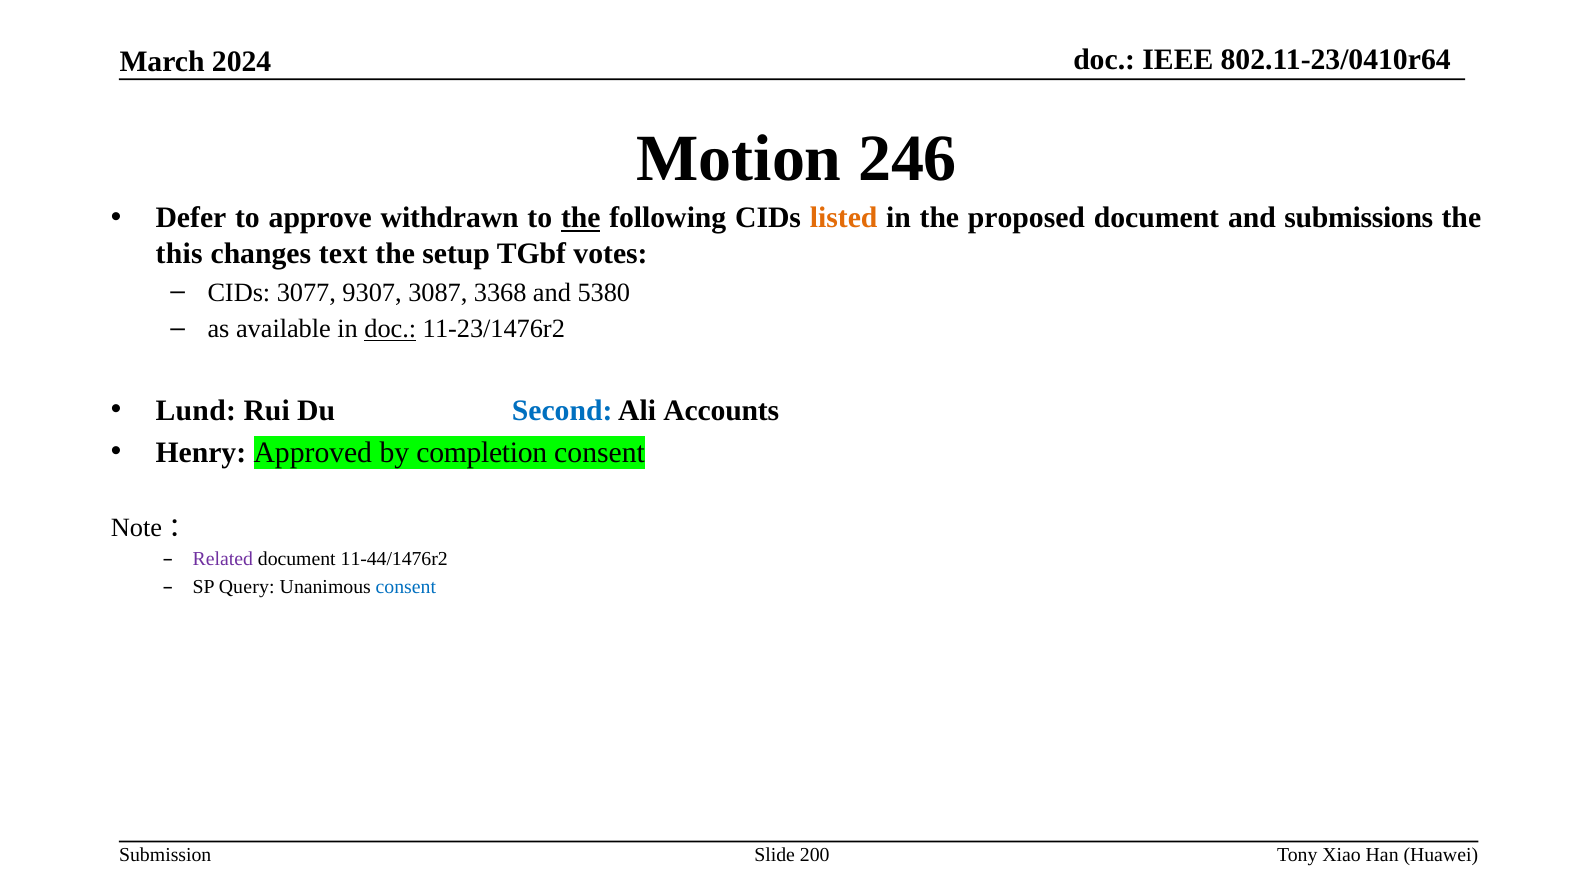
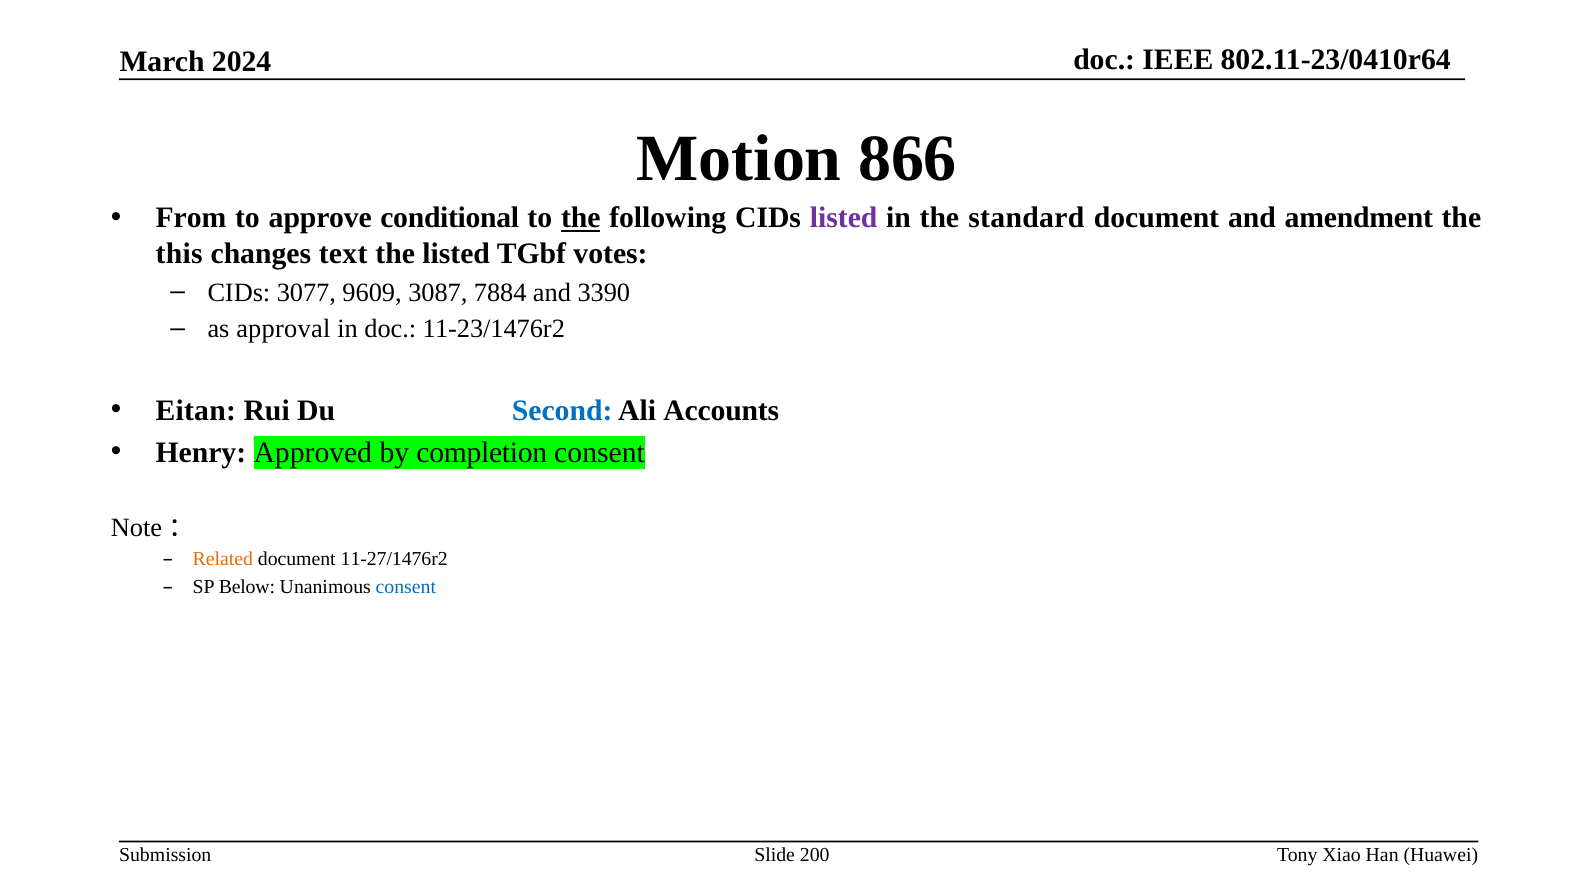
246: 246 -> 866
Defer: Defer -> From
withdrawn: withdrawn -> conditional
listed at (844, 218) colour: orange -> purple
proposed: proposed -> standard
submissions: submissions -> amendment
the setup: setup -> listed
9307: 9307 -> 9609
3368: 3368 -> 7884
5380: 5380 -> 3390
available: available -> approval
doc at (390, 329) underline: present -> none
Lund: Lund -> Eitan
Related colour: purple -> orange
11-44/1476r2: 11-44/1476r2 -> 11-27/1476r2
Query: Query -> Below
